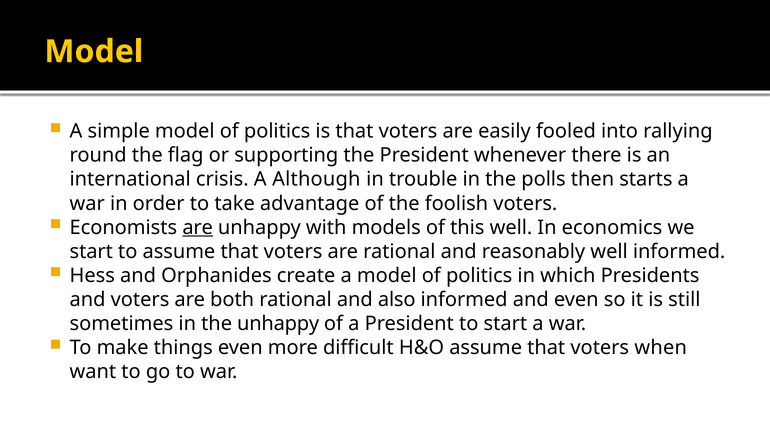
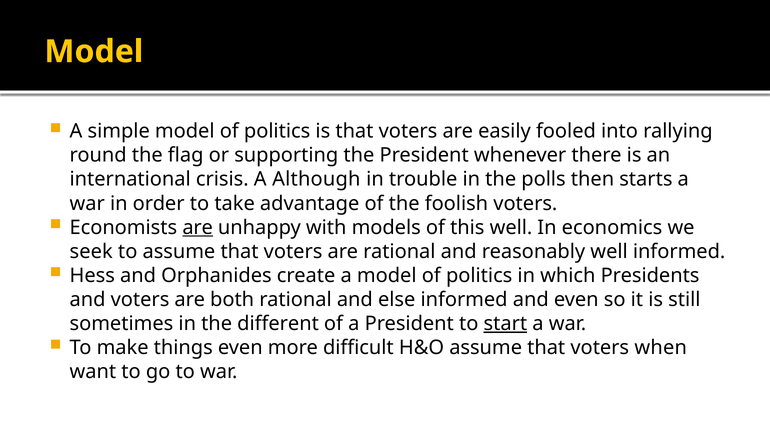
start at (91, 252): start -> seek
also: also -> else
the unhappy: unhappy -> different
start at (505, 324) underline: none -> present
